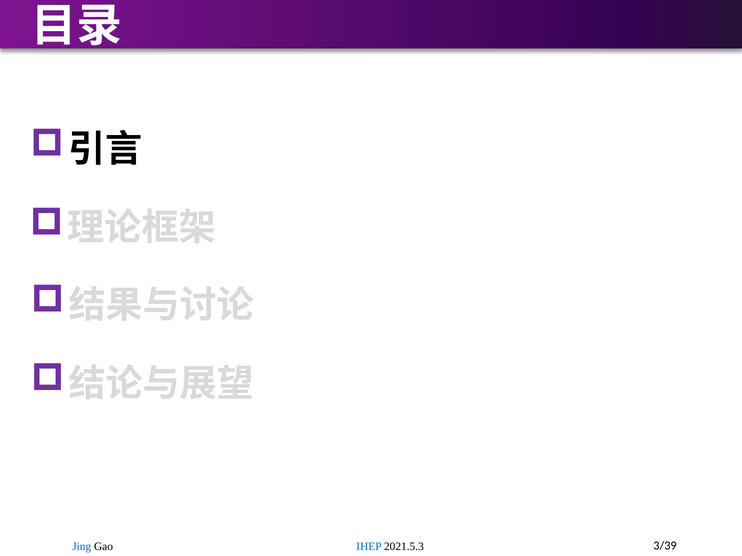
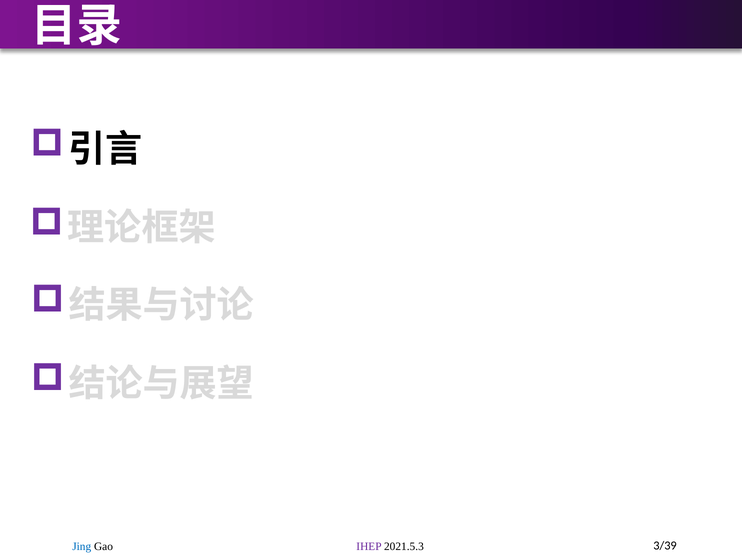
IHEP colour: blue -> purple
